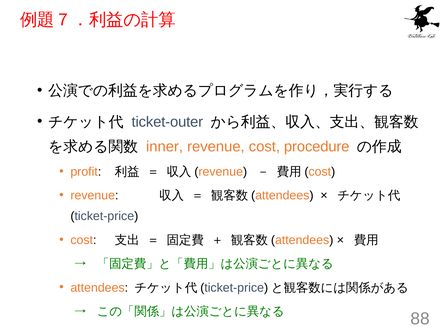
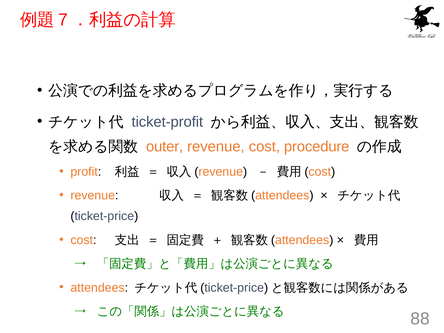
ticket-outer: ticket-outer -> ticket-profit
inner: inner -> outer
